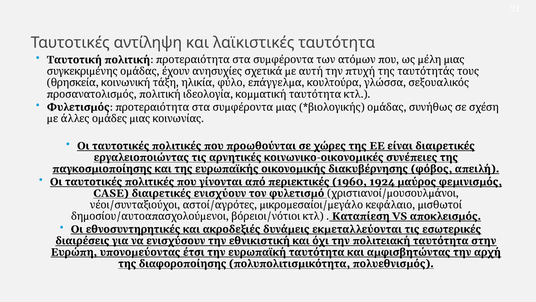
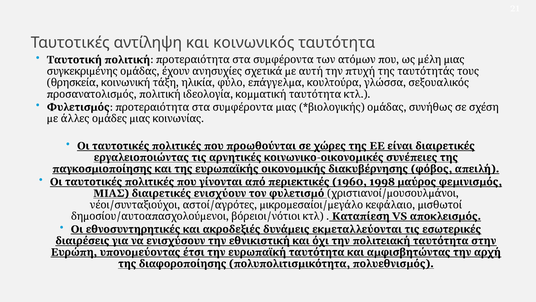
λαϊκιστικές: λαϊκιστικές -> κοινωνικός
1924: 1924 -> 1998
CASE: CASE -> ΜΙΑΣ
